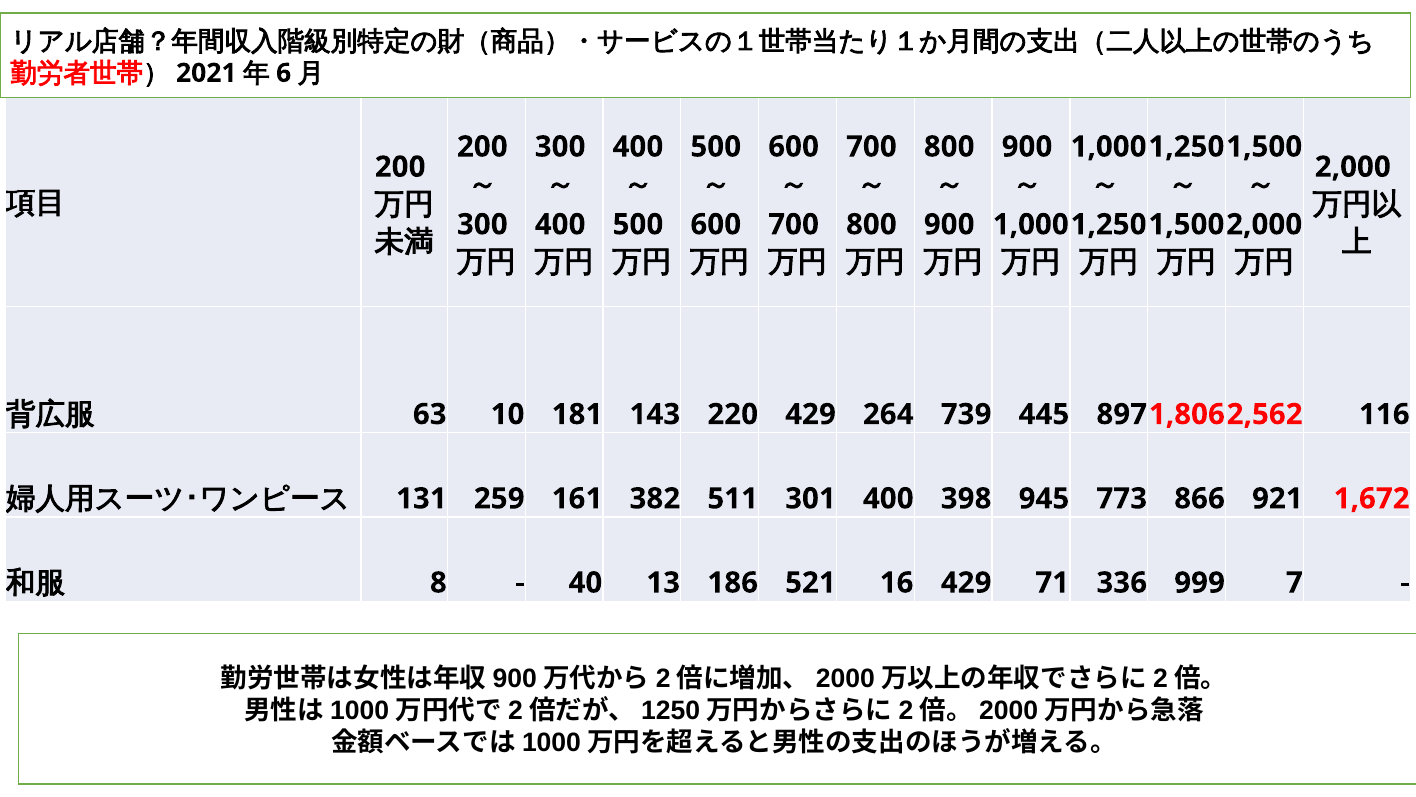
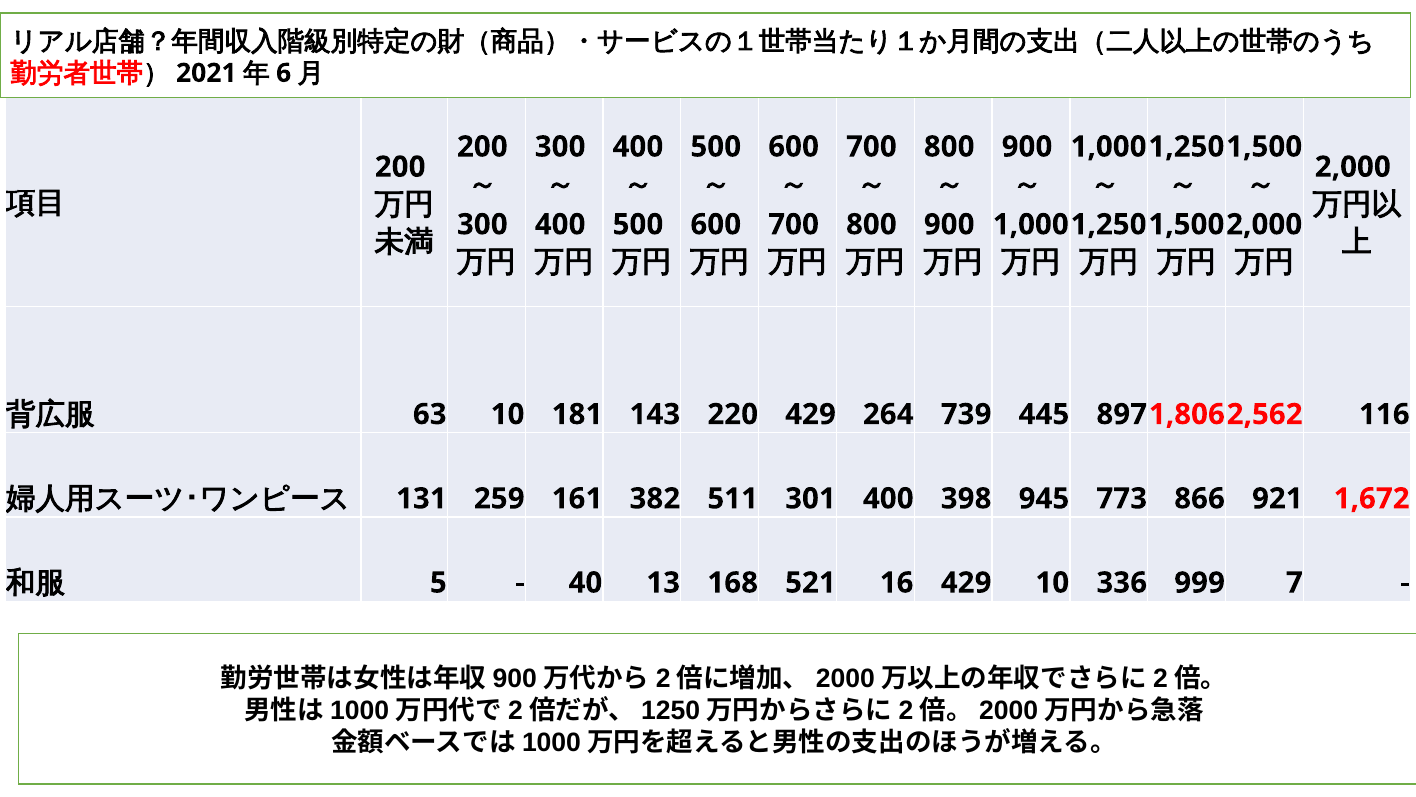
8: 8 -> 5
186: 186 -> 168
429 71: 71 -> 10
